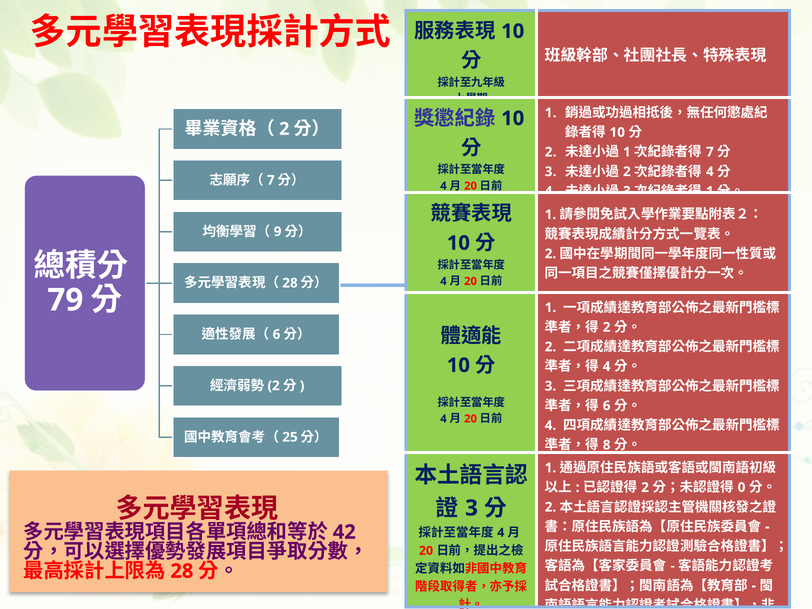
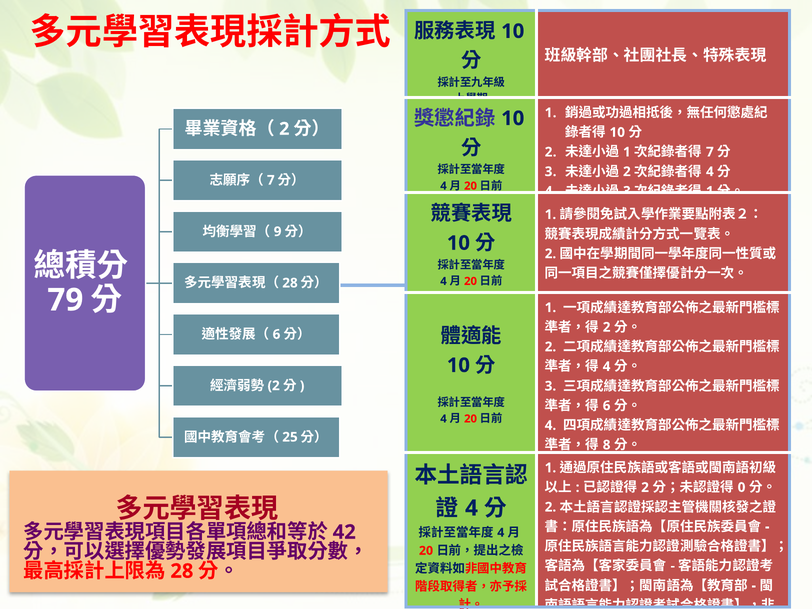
3 at (472, 508): 3 -> 4
